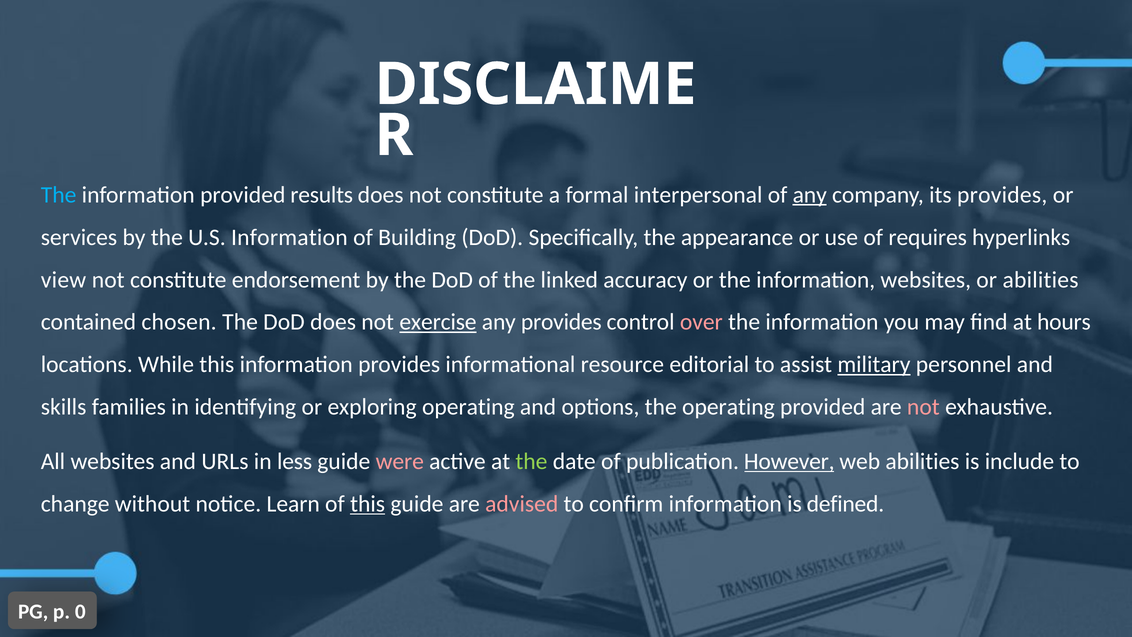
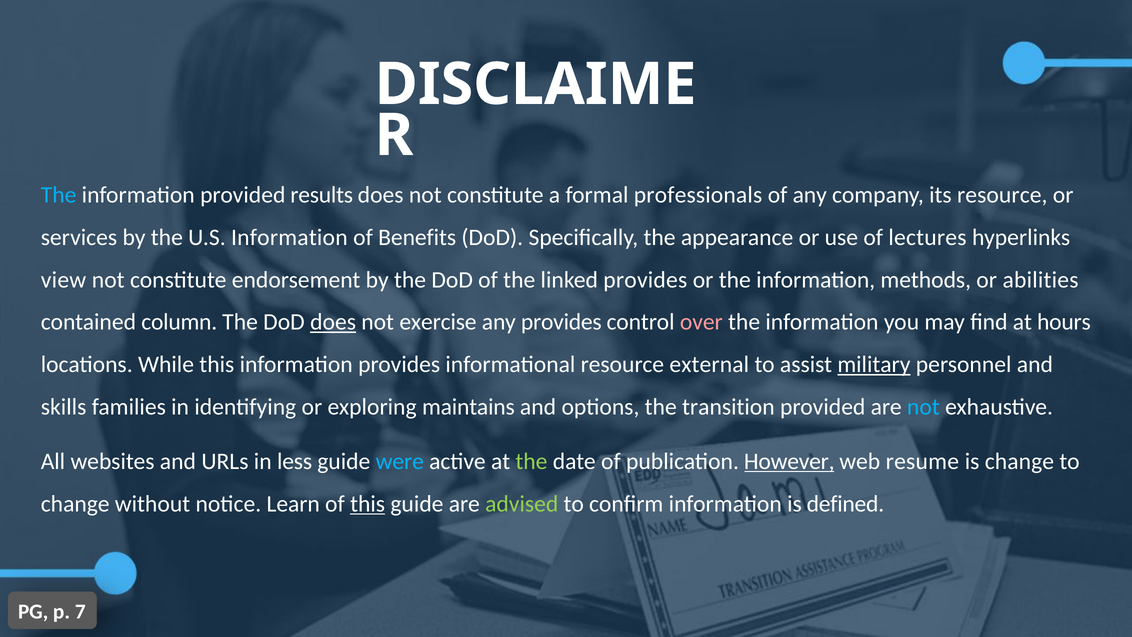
interpersonal: interpersonal -> professionals
any at (810, 195) underline: present -> none
its provides: provides -> resource
Building: Building -> Benefits
requires: requires -> lectures
linked accuracy: accuracy -> provides
information websites: websites -> methods
chosen: chosen -> column
does at (333, 322) underline: none -> present
exercise underline: present -> none
editorial: editorial -> external
exploring operating: operating -> maintains
the operating: operating -> transition
not at (923, 407) colour: pink -> light blue
were colour: pink -> light blue
web abilities: abilities -> resume
is include: include -> change
advised colour: pink -> light green
0: 0 -> 7
